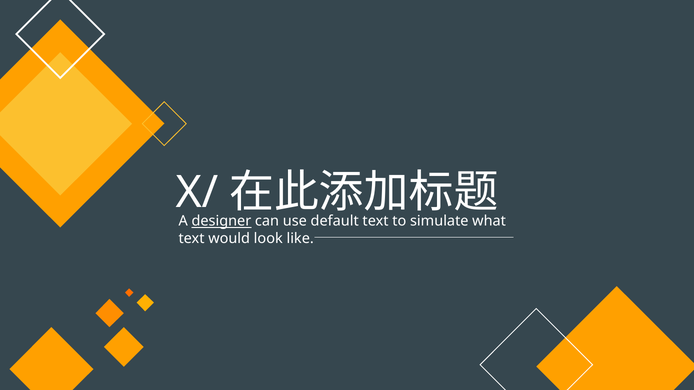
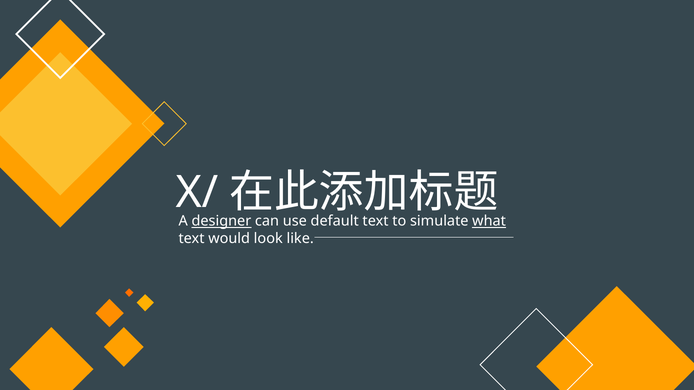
what underline: none -> present
